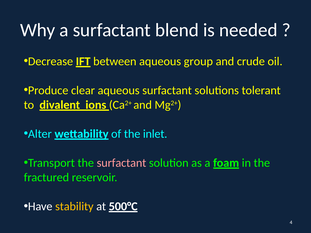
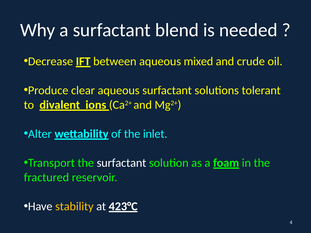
group: group -> mixed
surfactant at (121, 163) colour: pink -> white
500°C: 500°C -> 423°C
